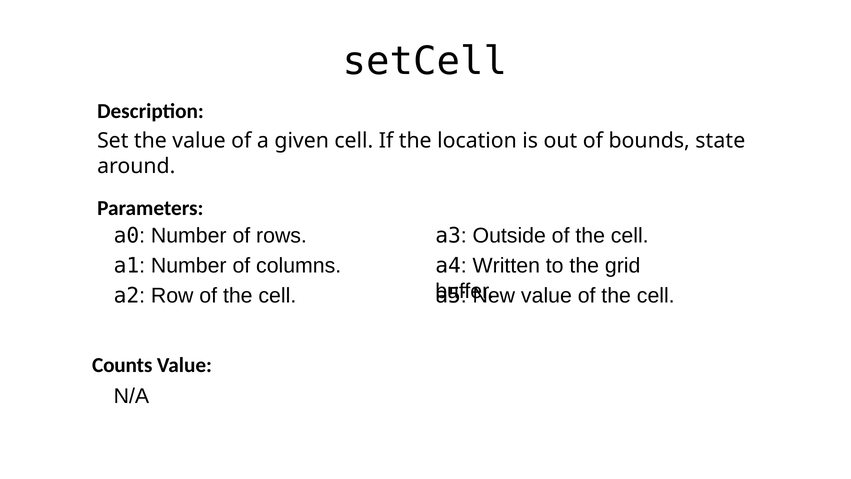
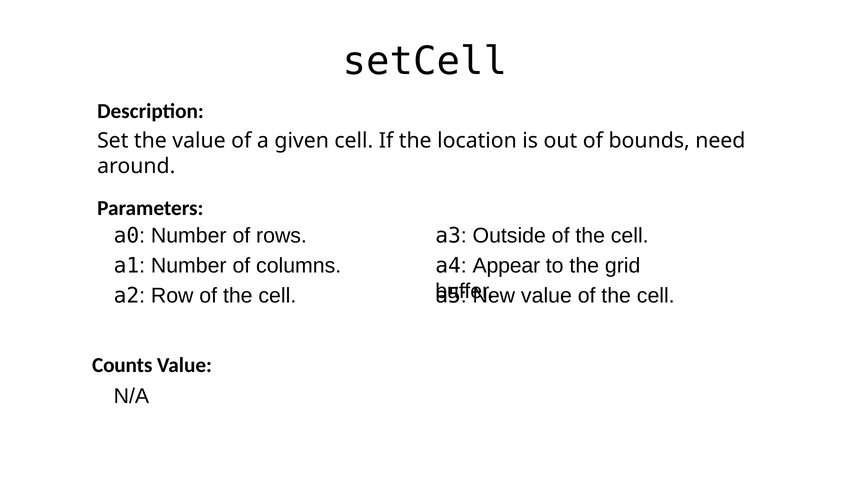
state: state -> need
Written: Written -> Appear
